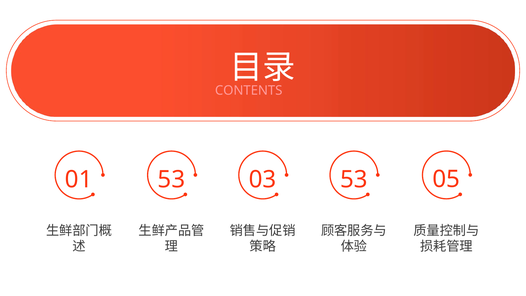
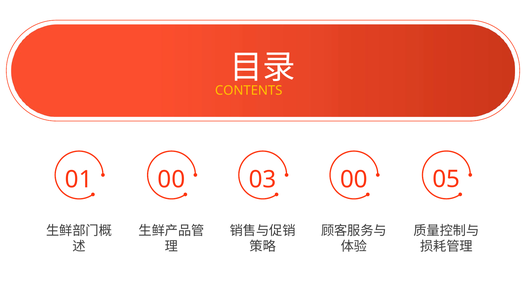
CONTENTS colour: pink -> yellow
01 53: 53 -> 00
03 53: 53 -> 00
